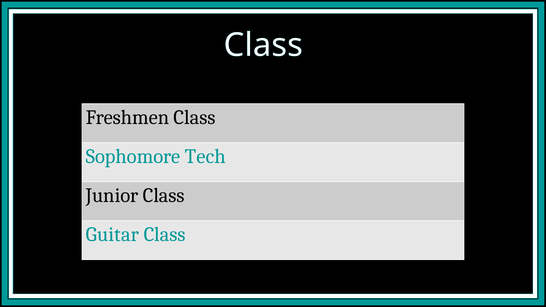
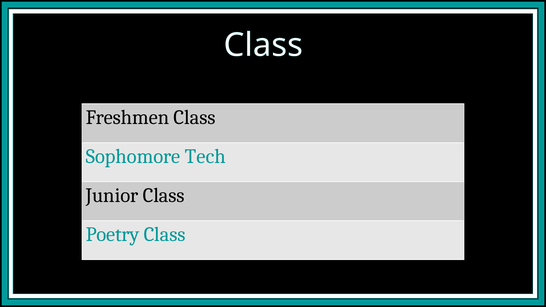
Guitar: Guitar -> Poetry
